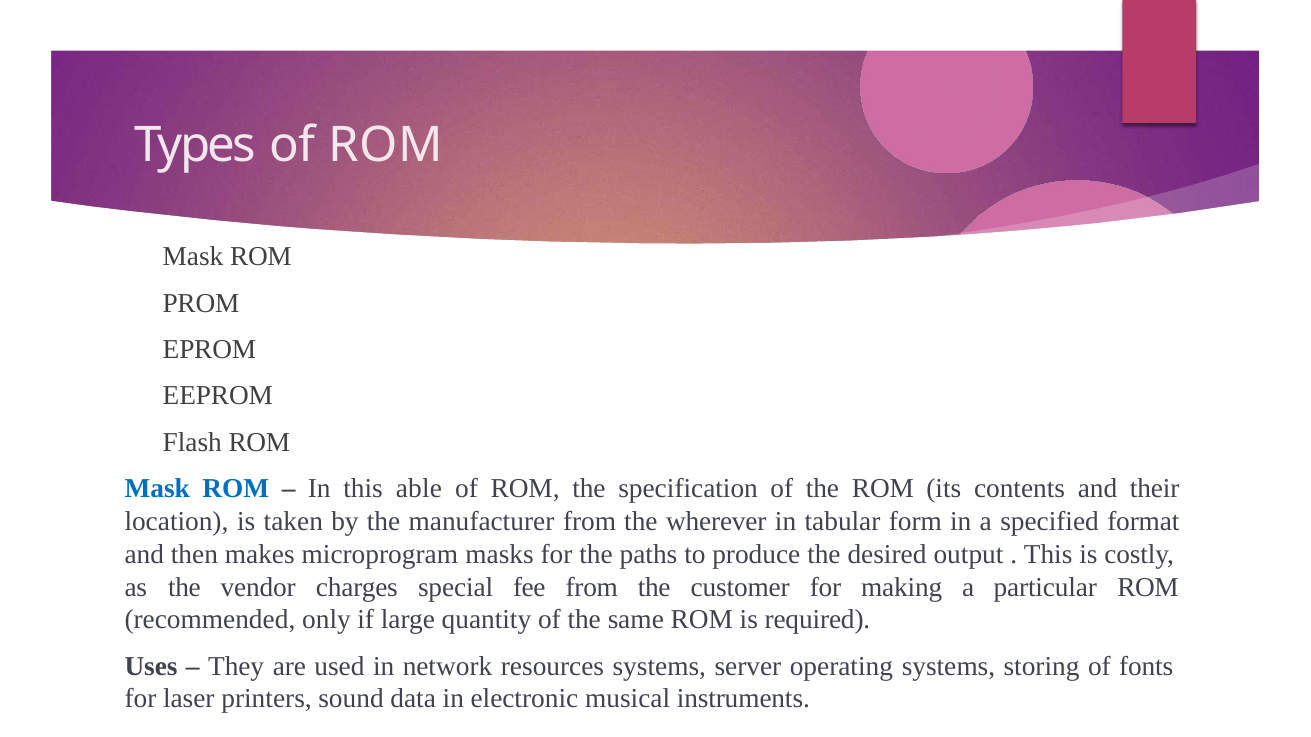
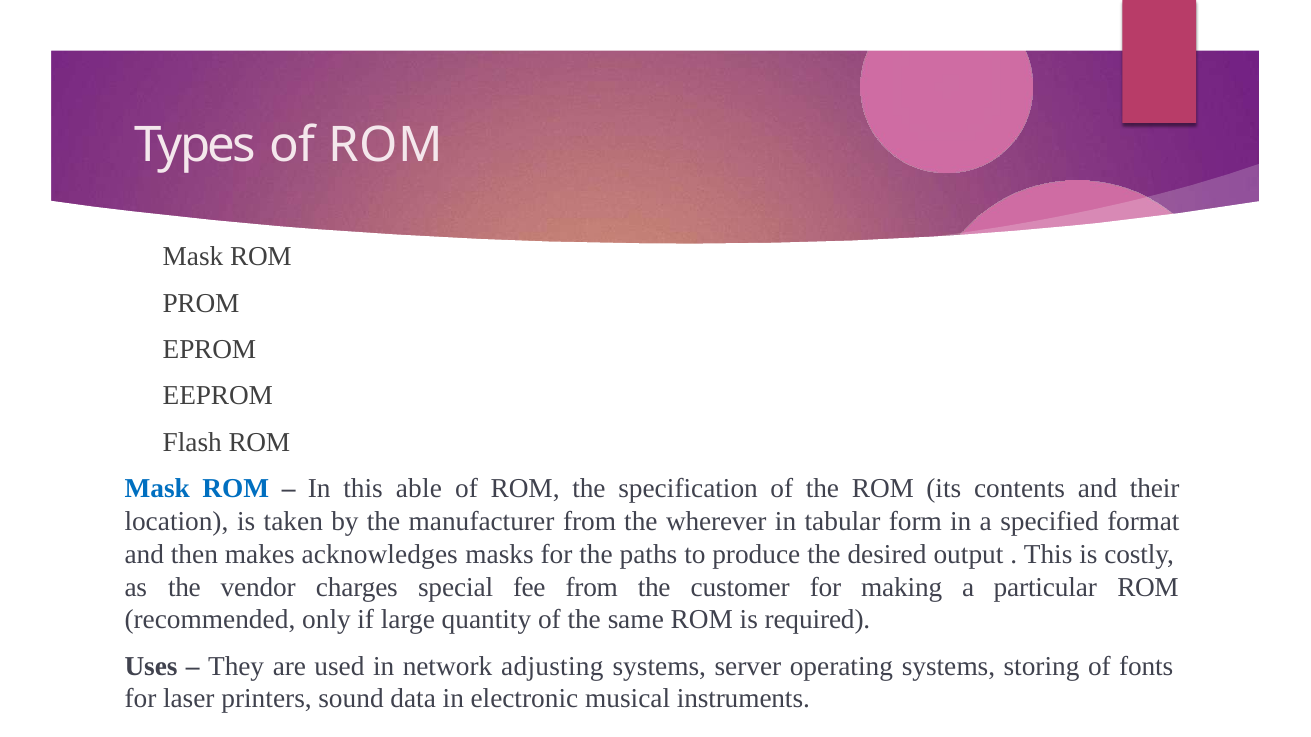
microprogram: microprogram -> acknowledges
resources: resources -> adjusting
